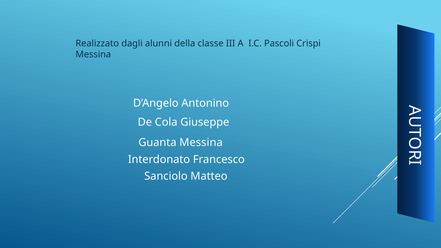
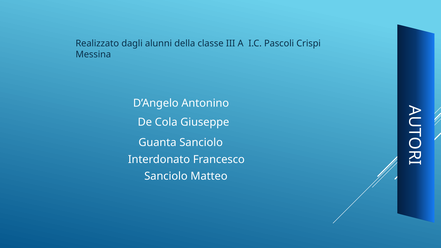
Guanta Messina: Messina -> Sanciolo
